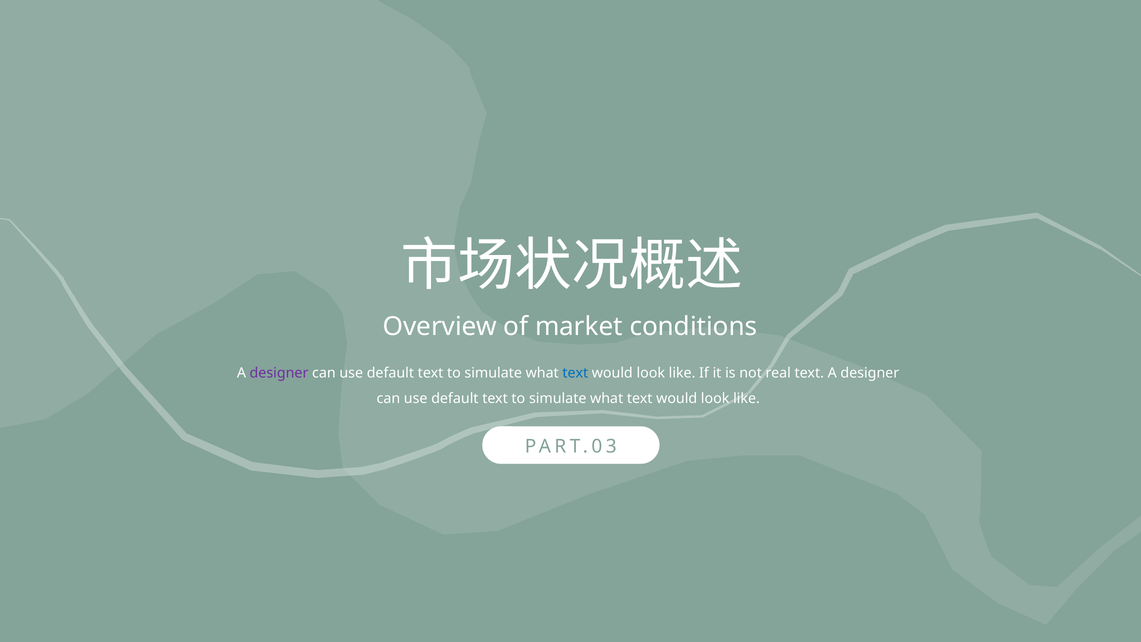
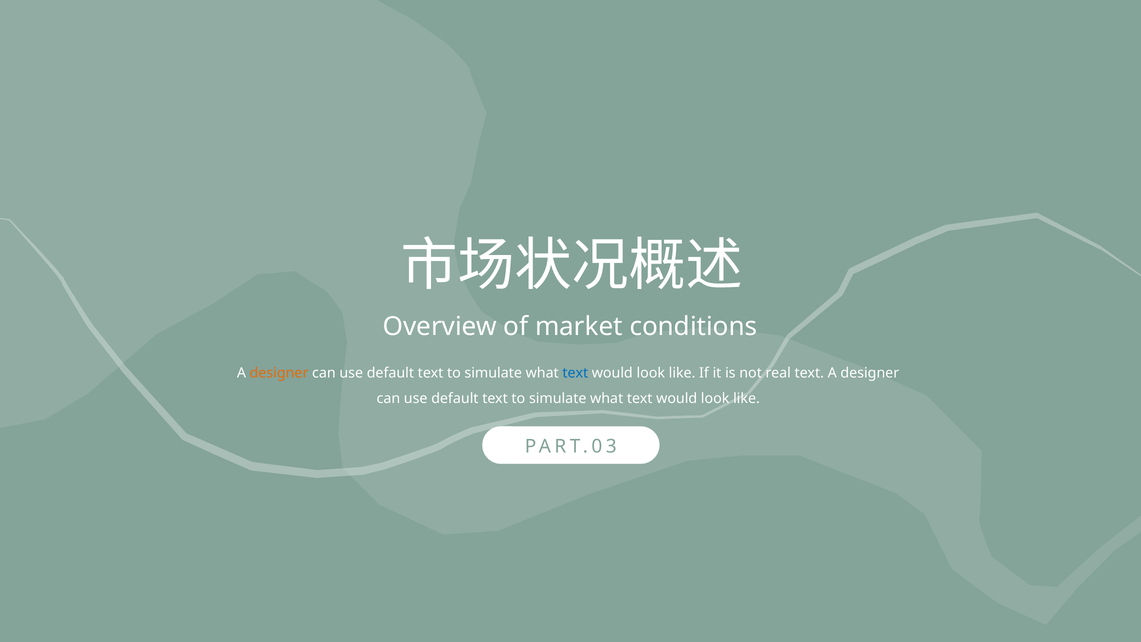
designer at (279, 373) colour: purple -> orange
